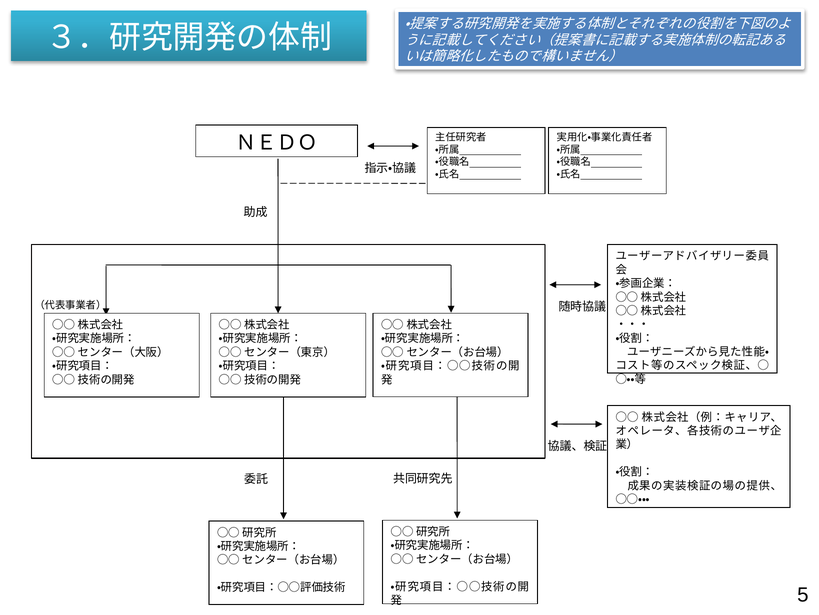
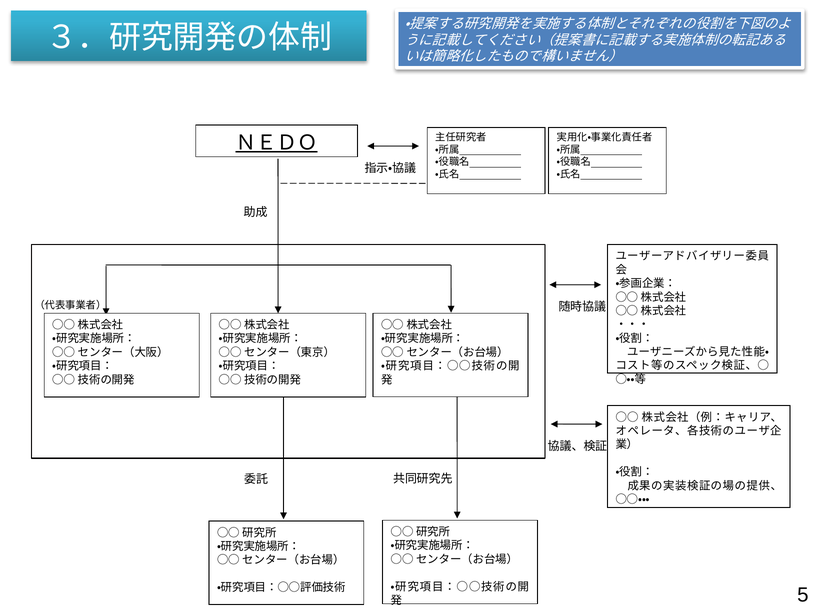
ＮＥＤＯ underline: none -> present
